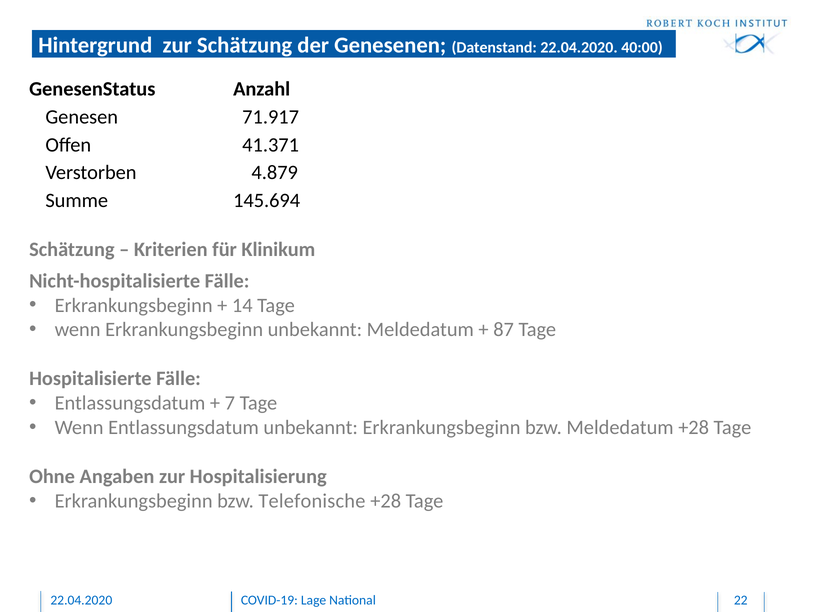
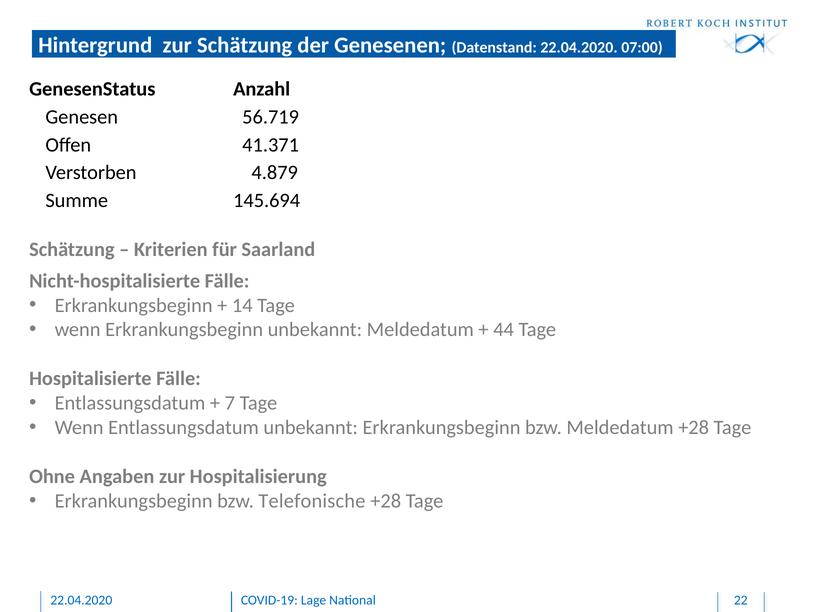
40:00: 40:00 -> 07:00
71.917: 71.917 -> 56.719
Klinikum: Klinikum -> Saarland
87: 87 -> 44
